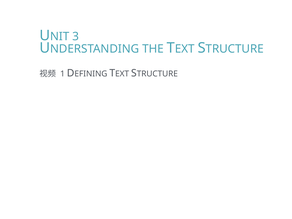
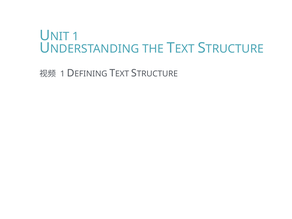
3 at (76, 37): 3 -> 1
